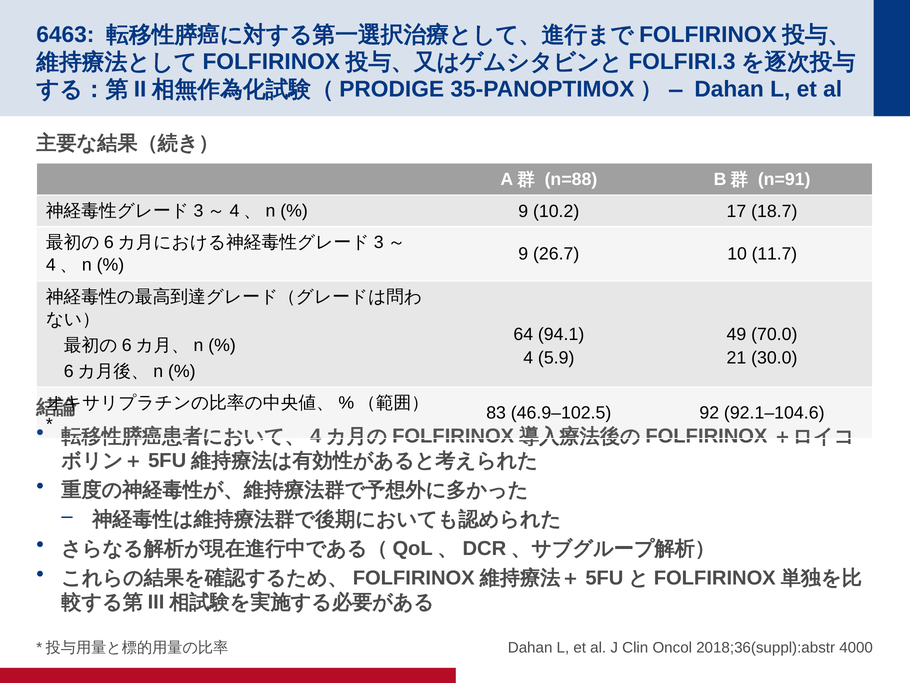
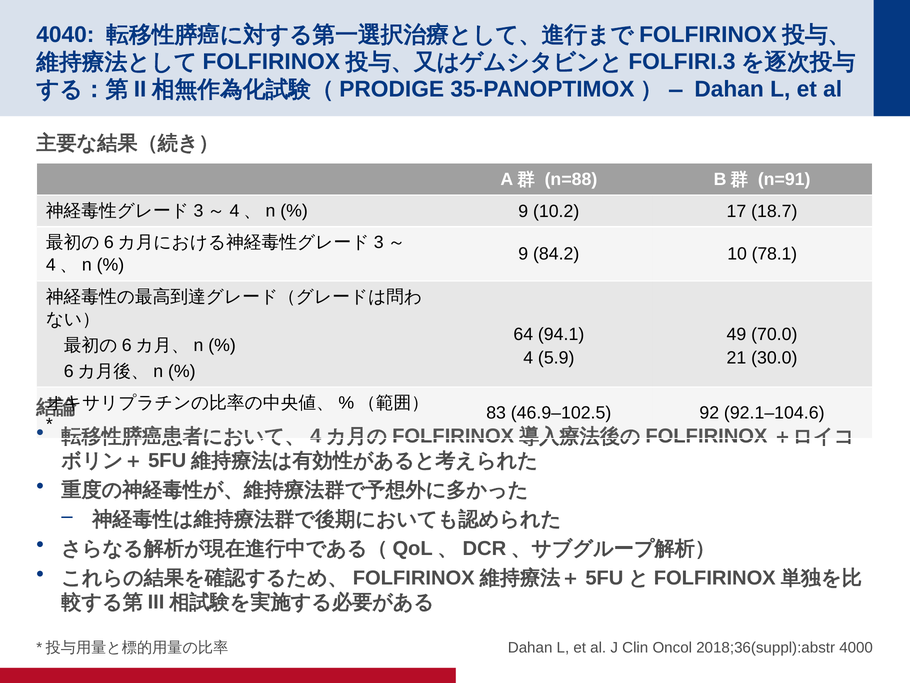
6463: 6463 -> 4040
26.7: 26.7 -> 84.2
11.7: 11.7 -> 78.1
